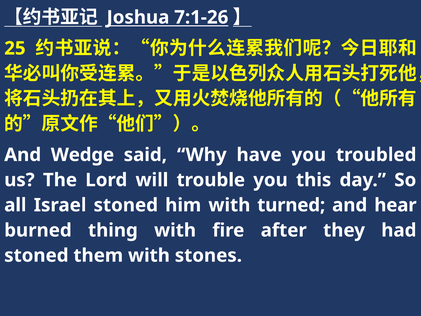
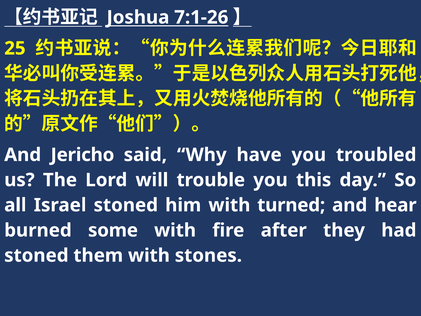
Wedge: Wedge -> Jericho
thing: thing -> some
